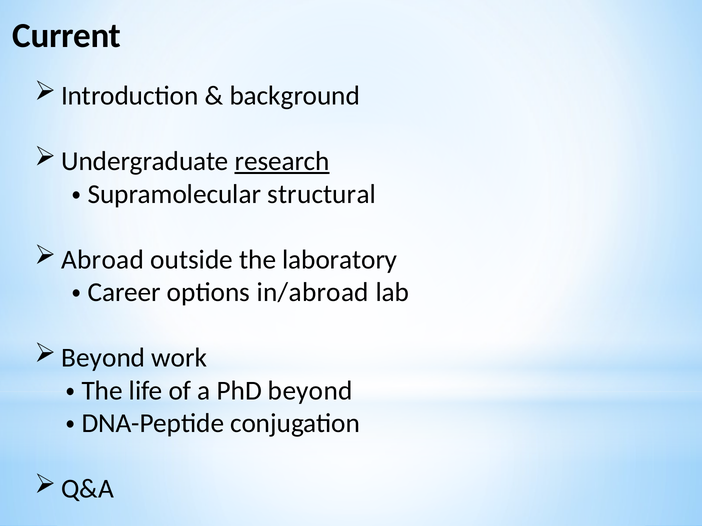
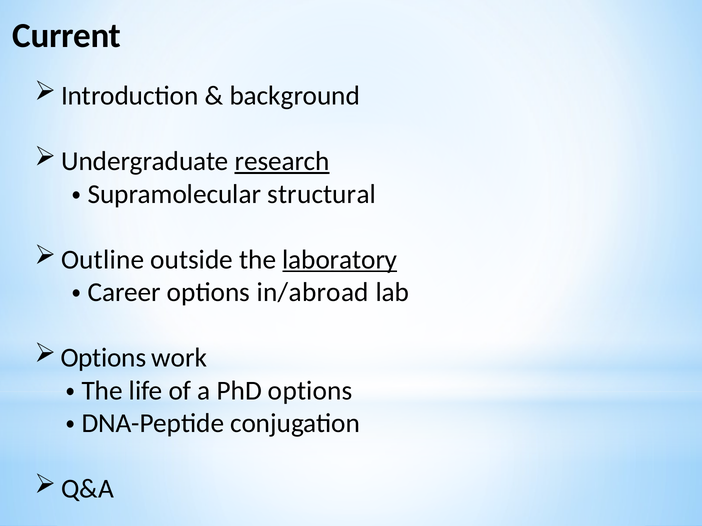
Abroad: Abroad -> Outline
laboratory underline: none -> present
Beyond at (103, 358): Beyond -> Options
PhD beyond: beyond -> options
